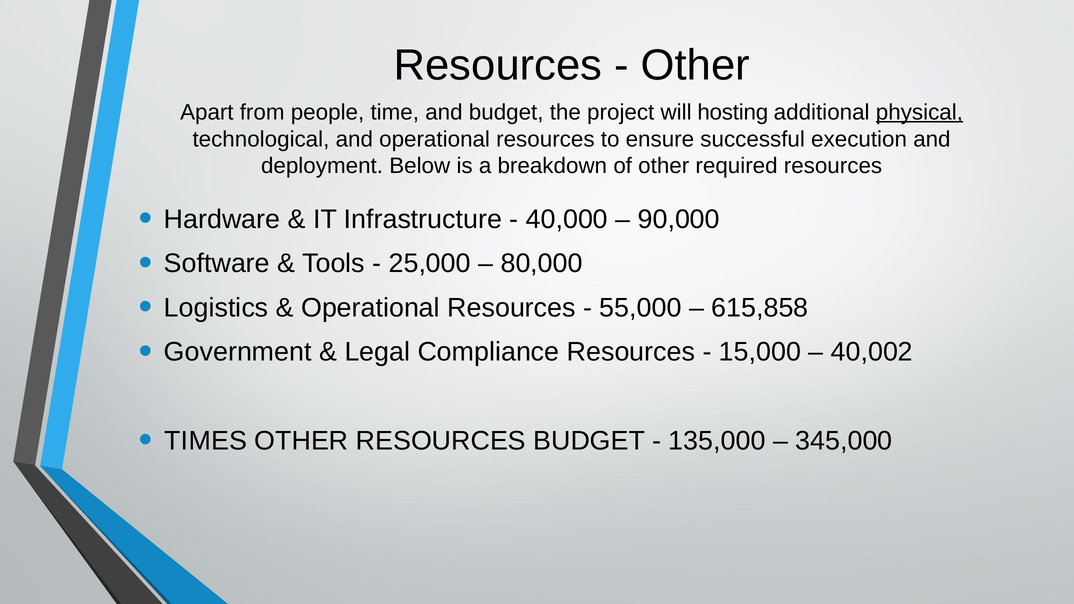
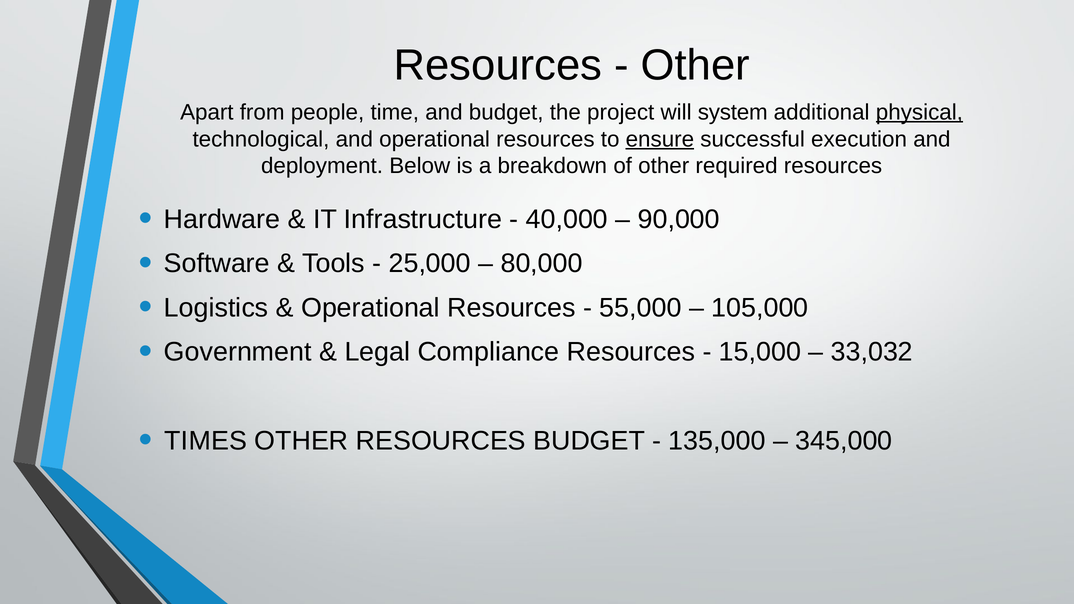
hosting: hosting -> system
ensure underline: none -> present
615,858: 615,858 -> 105,000
40,002: 40,002 -> 33,032
